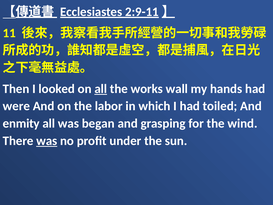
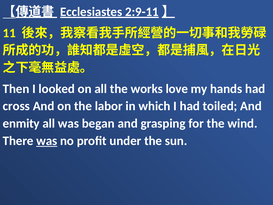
all at (101, 89) underline: present -> none
wall: wall -> love
were: were -> cross
